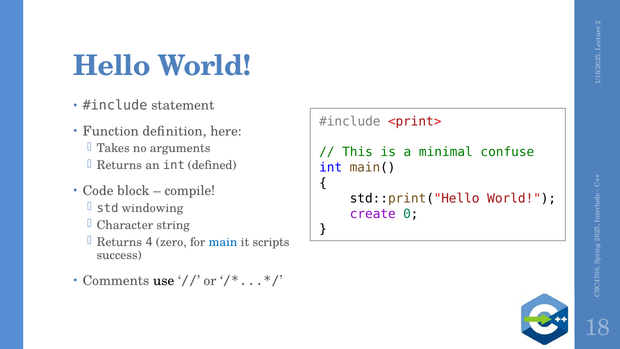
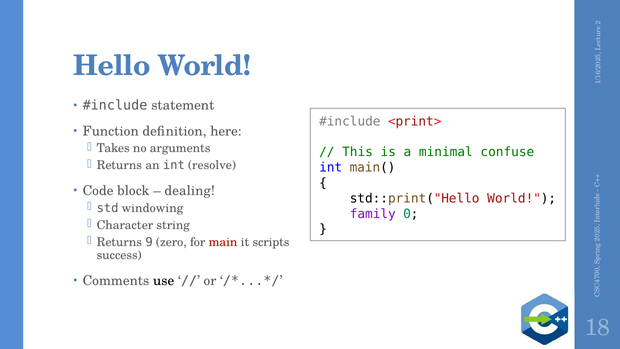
defined: defined -> resolve
compile: compile -> dealing
create: create -> family
Returns 4: 4 -> 9
main colour: blue -> red
